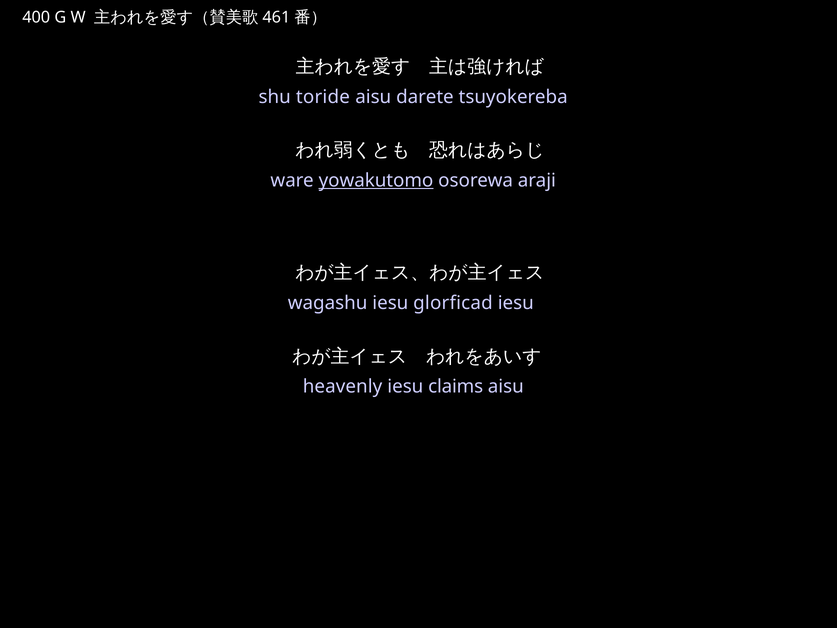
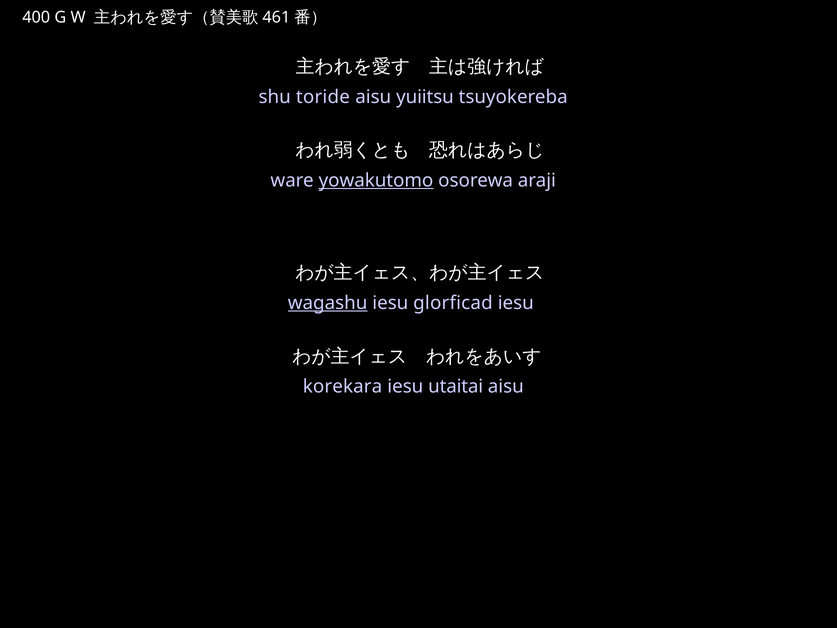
darete: darete -> yuiitsu
wagashu underline: none -> present
heavenly: heavenly -> korekara
claims: claims -> utaitai
